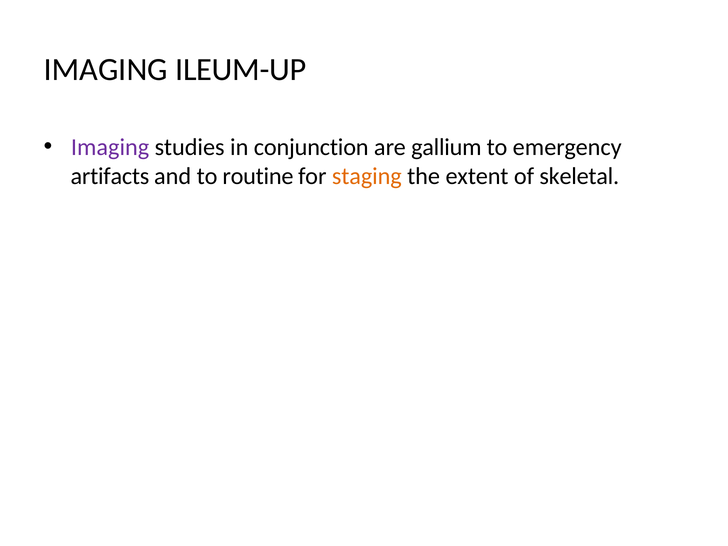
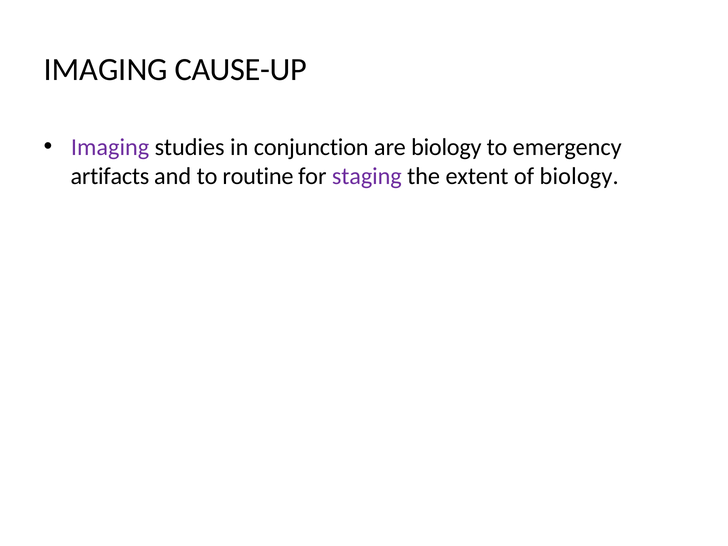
ILEUM-UP: ILEUM-UP -> CAUSE-UP
are gallium: gallium -> biology
staging colour: orange -> purple
of skeletal: skeletal -> biology
